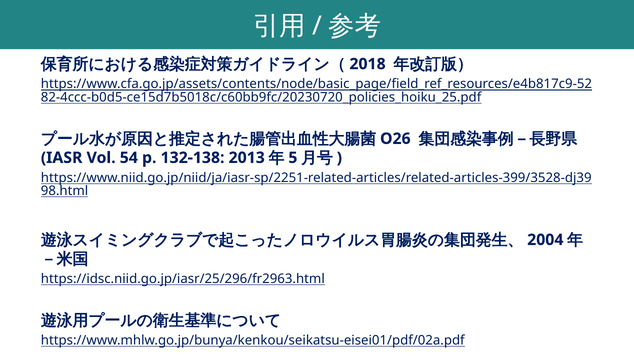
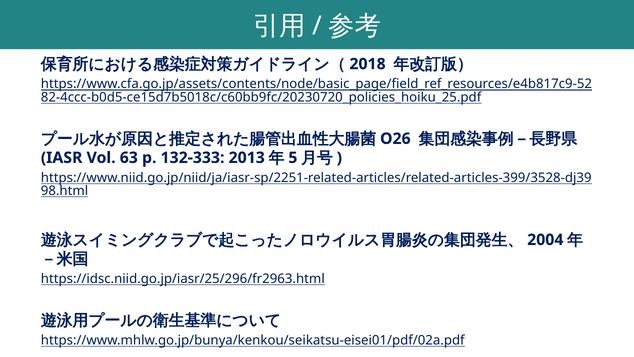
54: 54 -> 63
132-138: 132-138 -> 132-333
